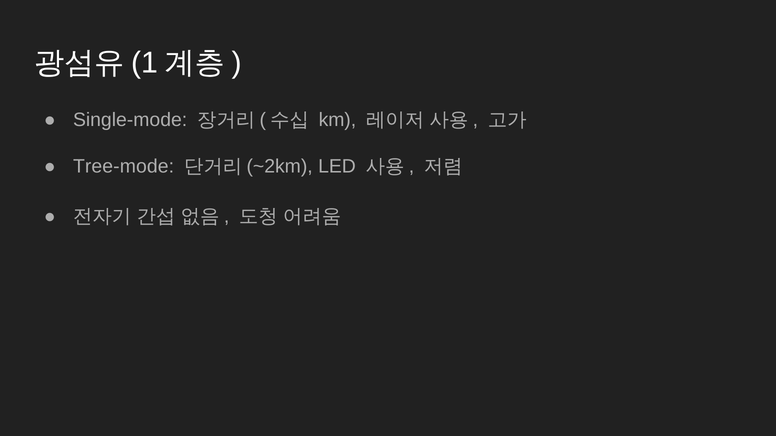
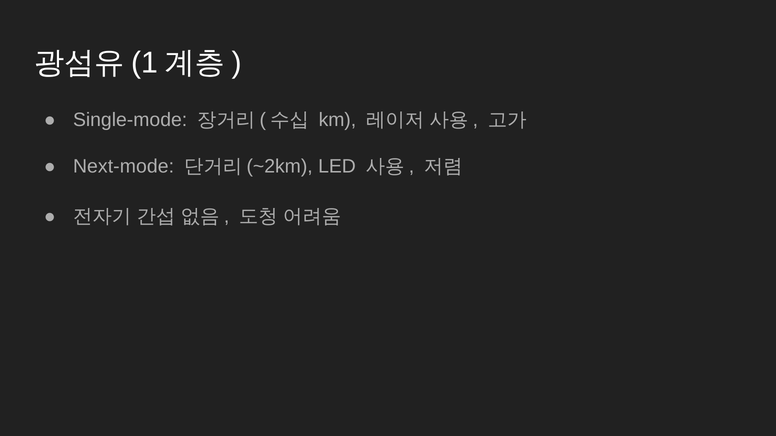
Tree-mode: Tree-mode -> Next-mode
